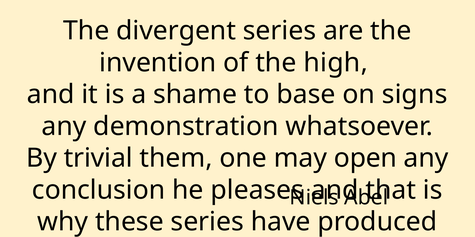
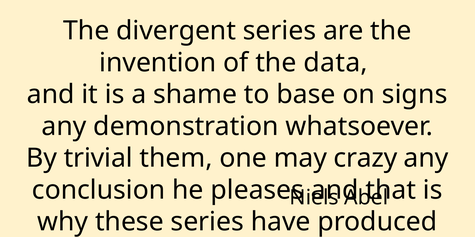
high: high -> data
open: open -> crazy
